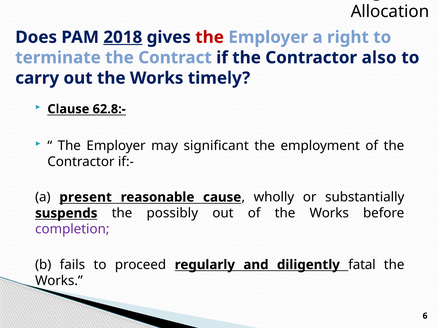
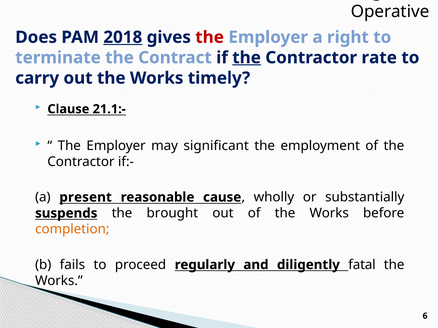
Allocation: Allocation -> Operative
the at (247, 58) underline: none -> present
also: also -> rate
62.8:-: 62.8:- -> 21.1:-
possibly: possibly -> brought
completion colour: purple -> orange
